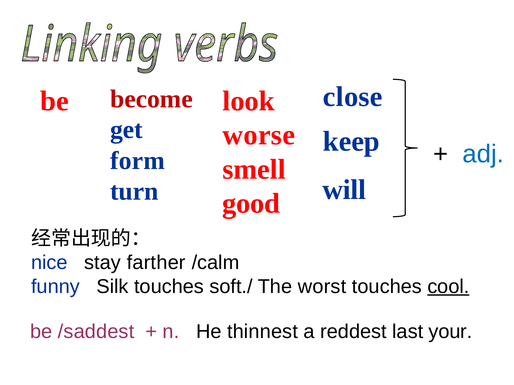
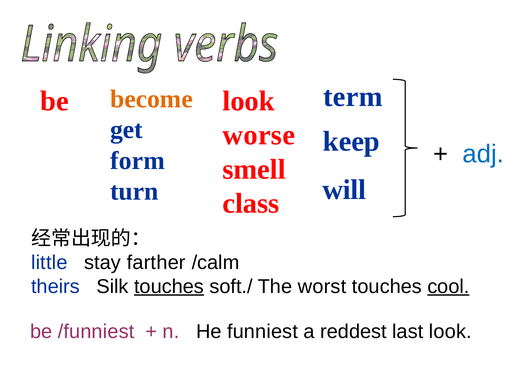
close: close -> term
become colour: red -> orange
good: good -> class
nice: nice -> little
funny: funny -> theirs
touches at (169, 287) underline: none -> present
/saddest: /saddest -> /funniest
thinnest: thinnest -> funniest
last your: your -> look
